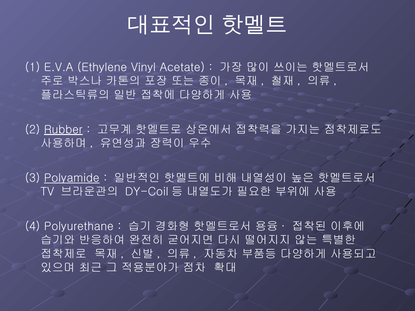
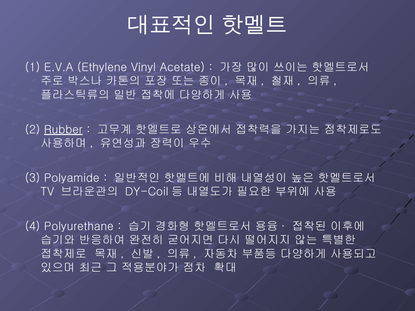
Polyamide underline: present -> none
